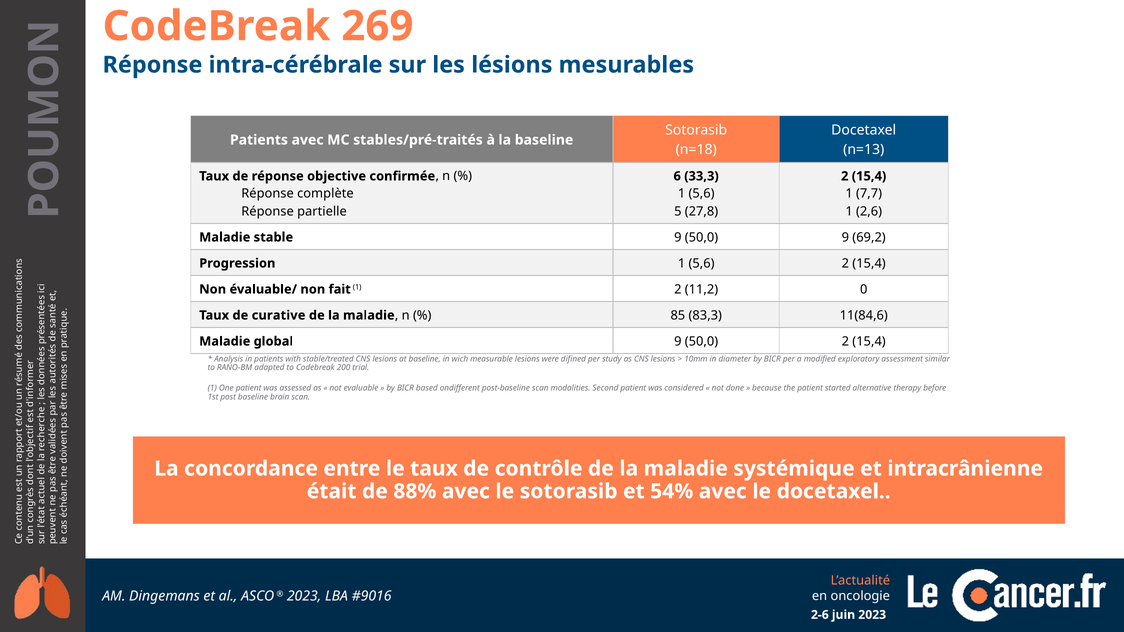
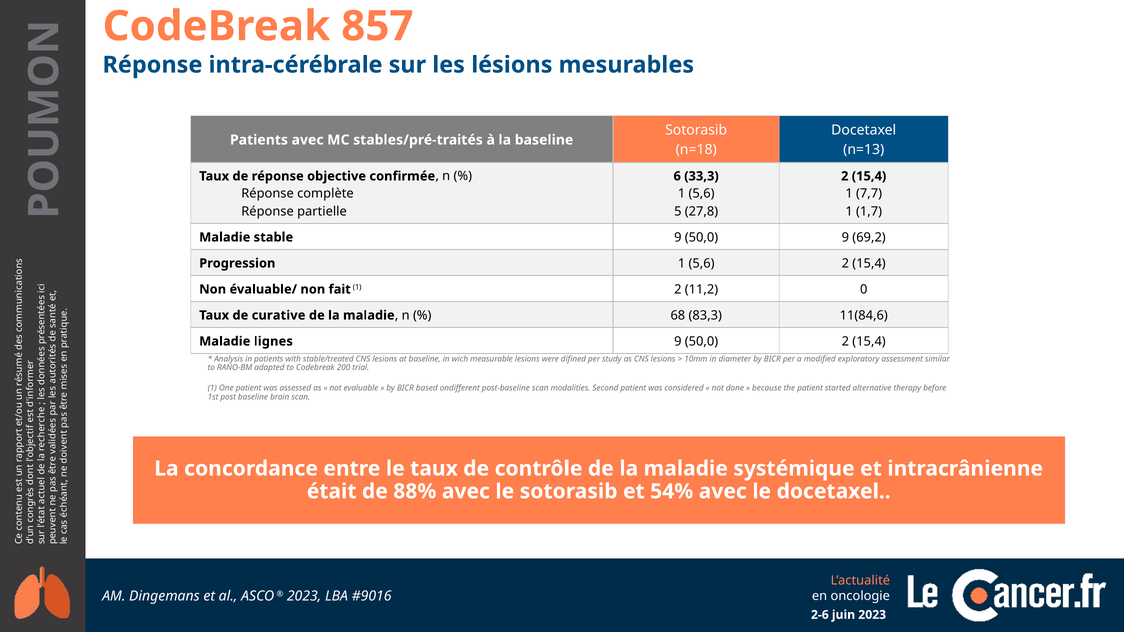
269: 269 -> 857
2,6: 2,6 -> 1,7
85: 85 -> 68
global: global -> lignes
